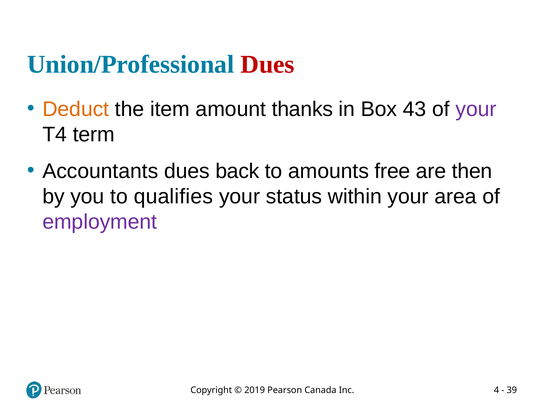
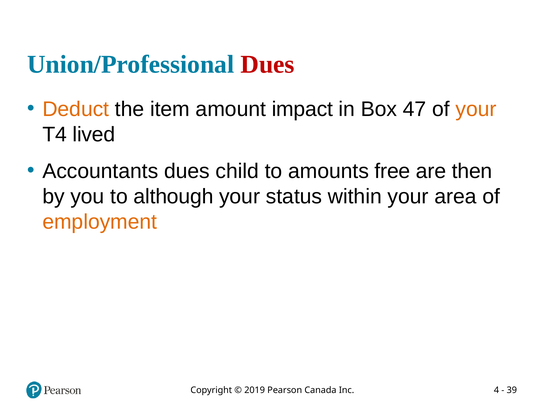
thanks: thanks -> impact
43: 43 -> 47
your at (476, 109) colour: purple -> orange
term: term -> lived
back: back -> child
qualifies: qualifies -> although
employment colour: purple -> orange
